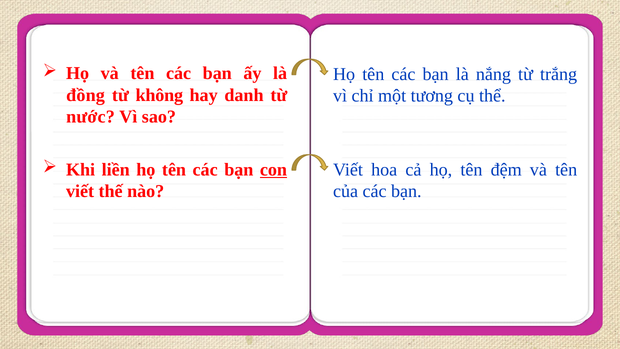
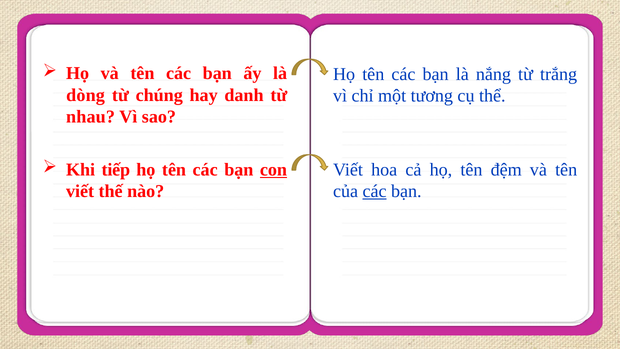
đồng: đồng -> dòng
không: không -> chúng
nước: nước -> nhau
liền: liền -> tiếp
các at (375, 191) underline: none -> present
